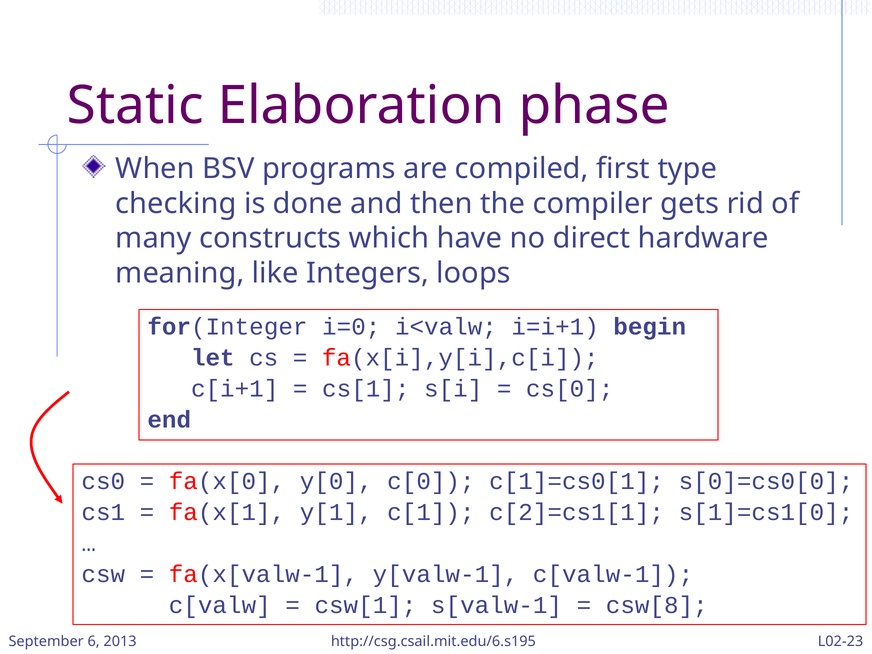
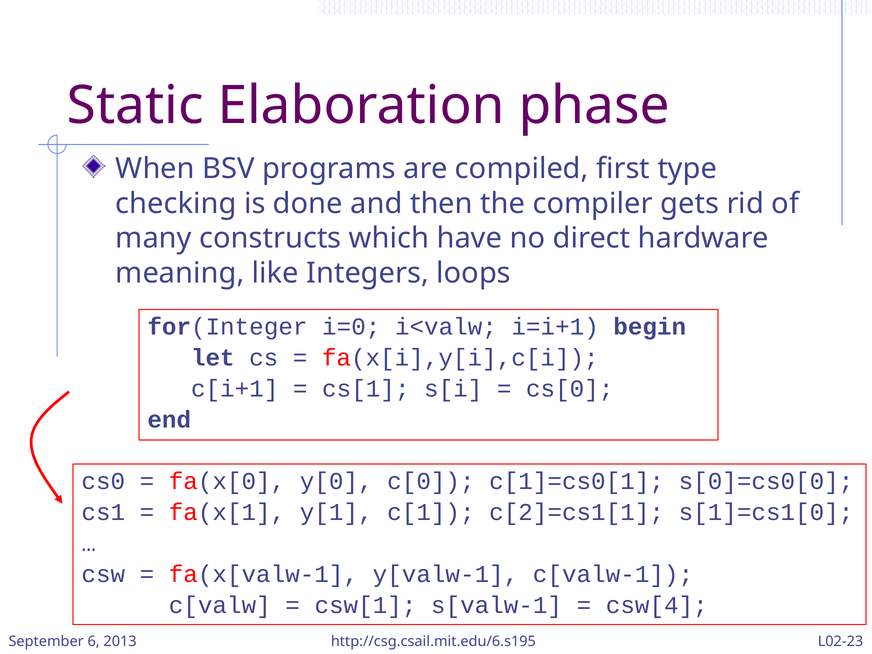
csw[8: csw[8 -> csw[4
